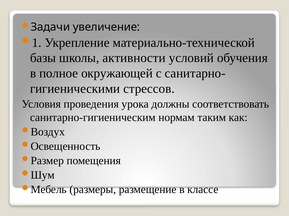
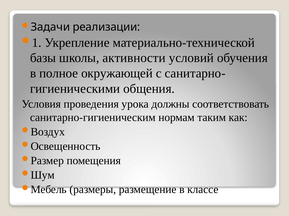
увеличение: увеличение -> реализации
стрессов: стрессов -> общения
